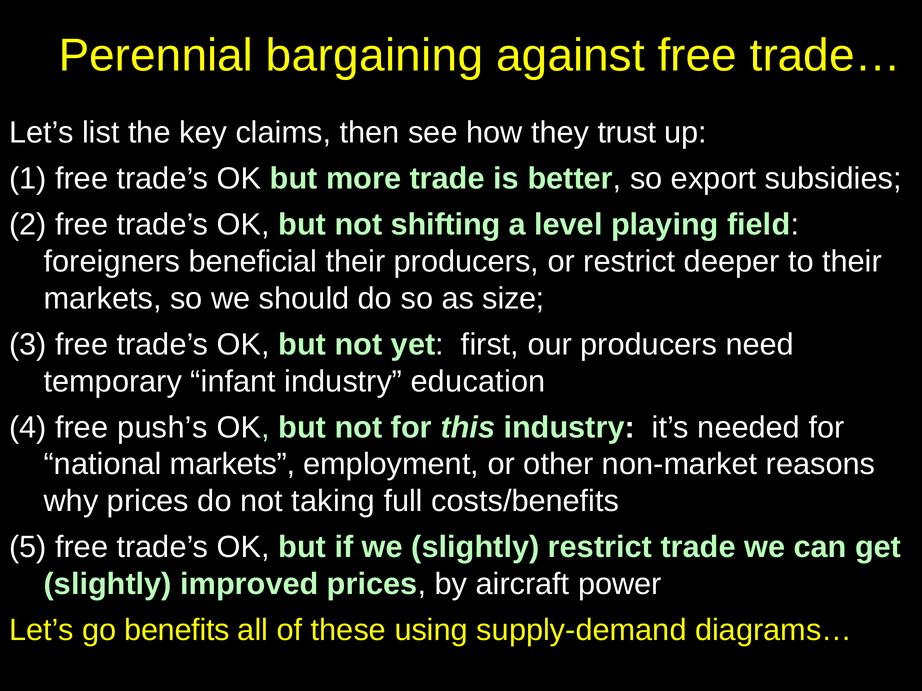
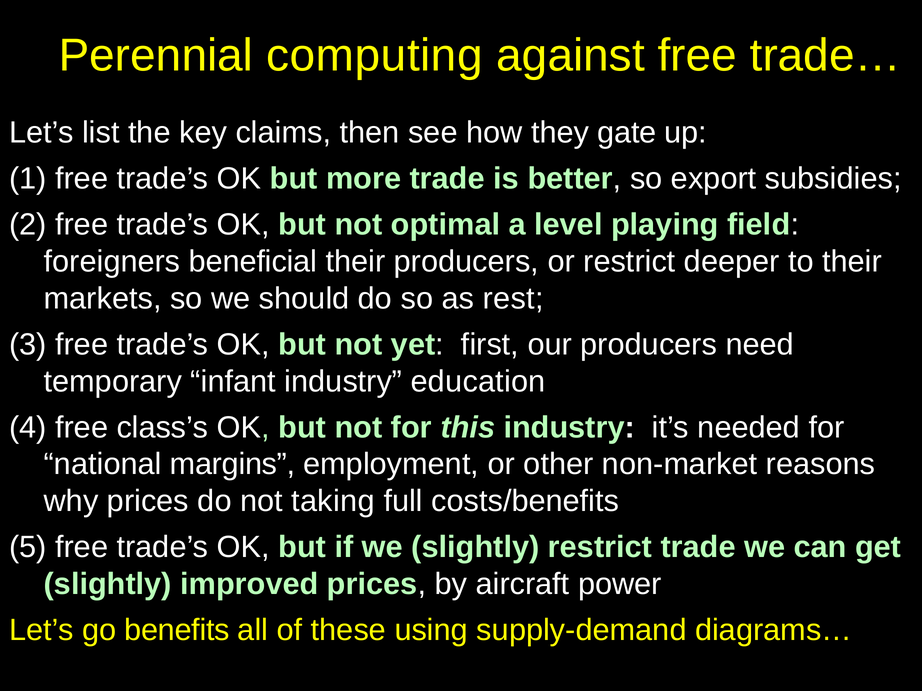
bargaining: bargaining -> computing
trust: trust -> gate
shifting: shifting -> optimal
size: size -> rest
push’s: push’s -> class’s
national markets: markets -> margins
